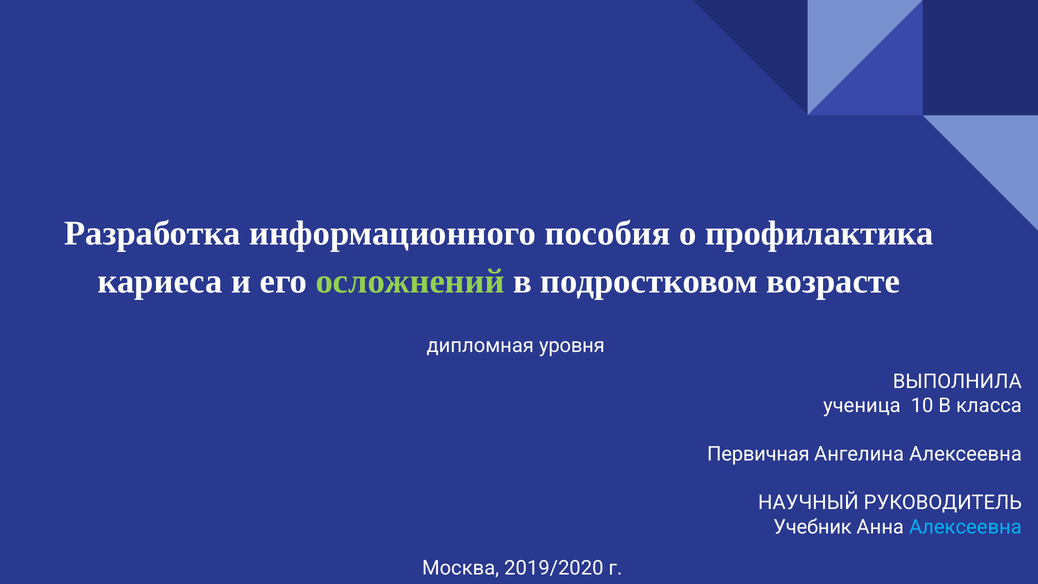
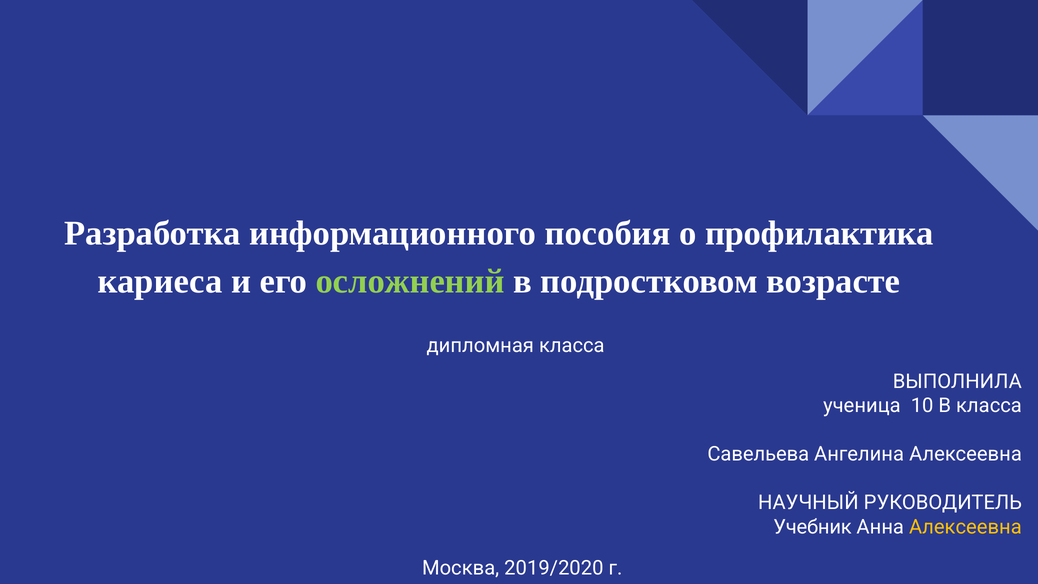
дипломная уровня: уровня -> класса
Первичная: Первичная -> Савельева
Алексеевна at (965, 527) colour: light blue -> yellow
